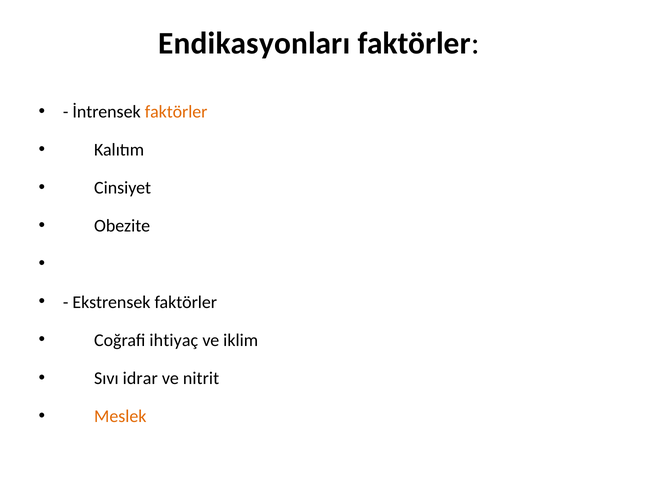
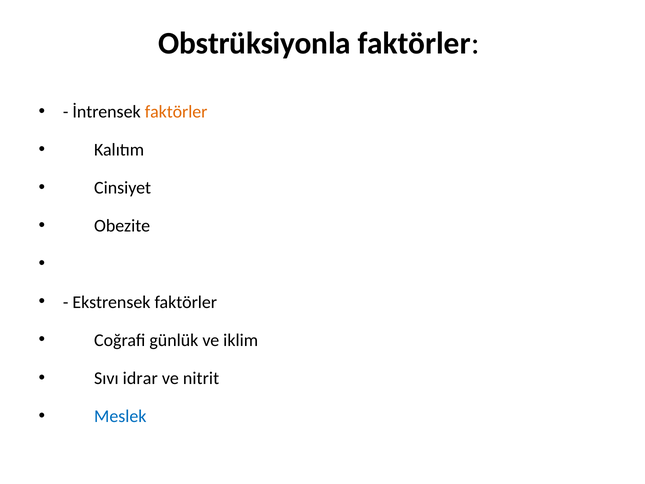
Endikasyonları: Endikasyonları -> Obstrüksiyonla
ihtiyaç: ihtiyaç -> günlük
Meslek colour: orange -> blue
